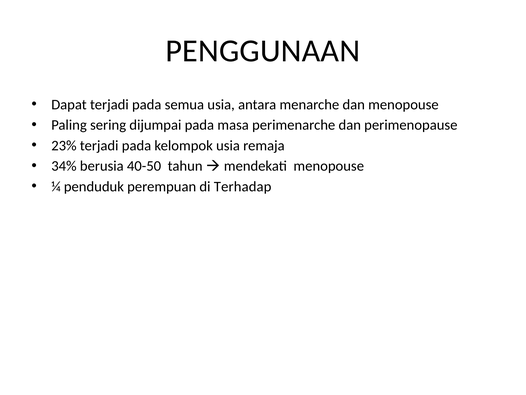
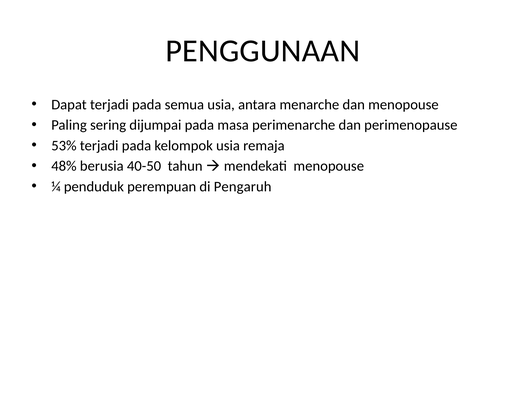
23%: 23% -> 53%
34%: 34% -> 48%
Terhadap: Terhadap -> Pengaruh
